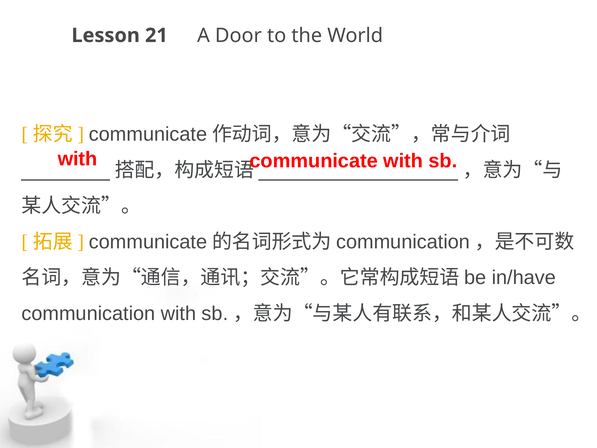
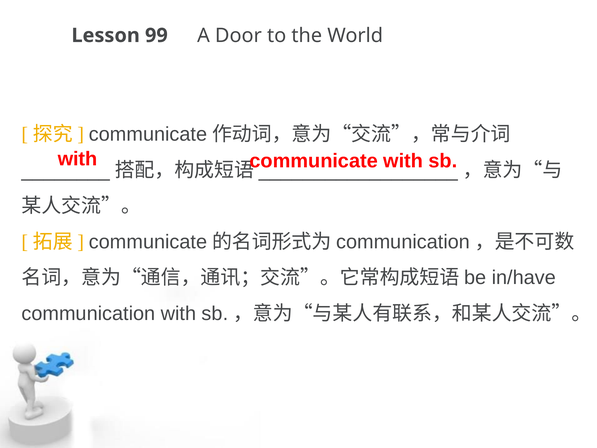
21: 21 -> 99
